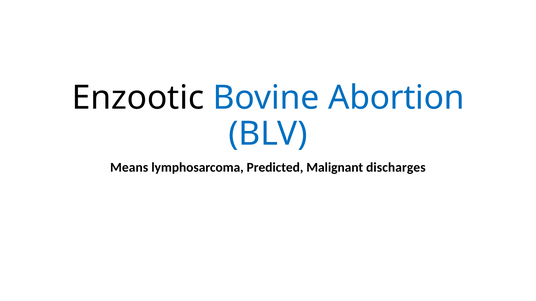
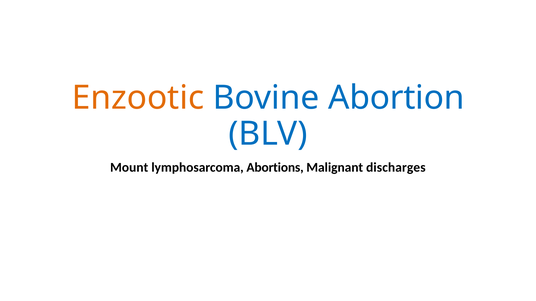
Enzootic colour: black -> orange
Means: Means -> Mount
Predicted: Predicted -> Abortions
